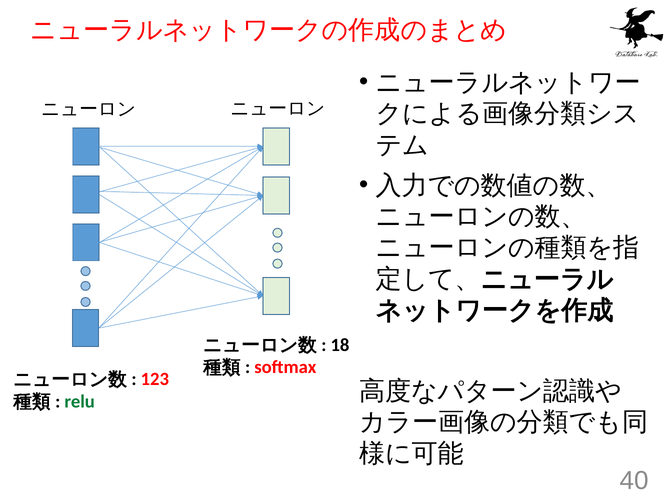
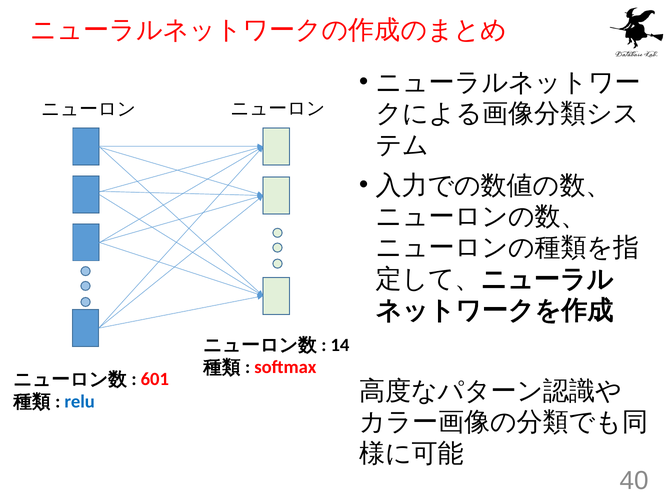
18: 18 -> 14
123: 123 -> 601
relu colour: green -> blue
